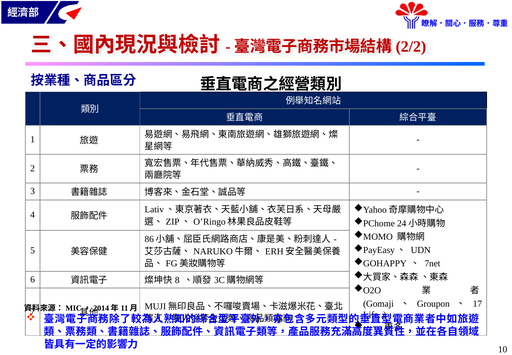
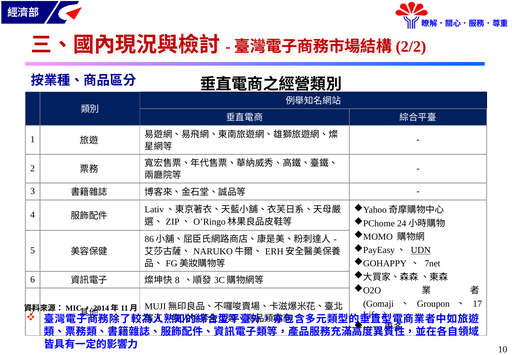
UDN underline: none -> present
